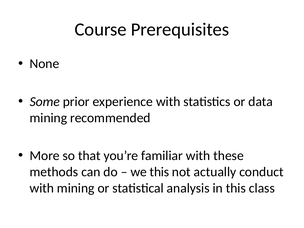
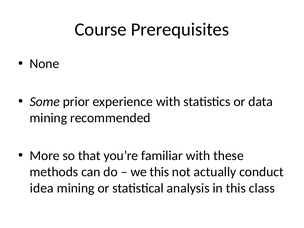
with at (42, 188): with -> idea
